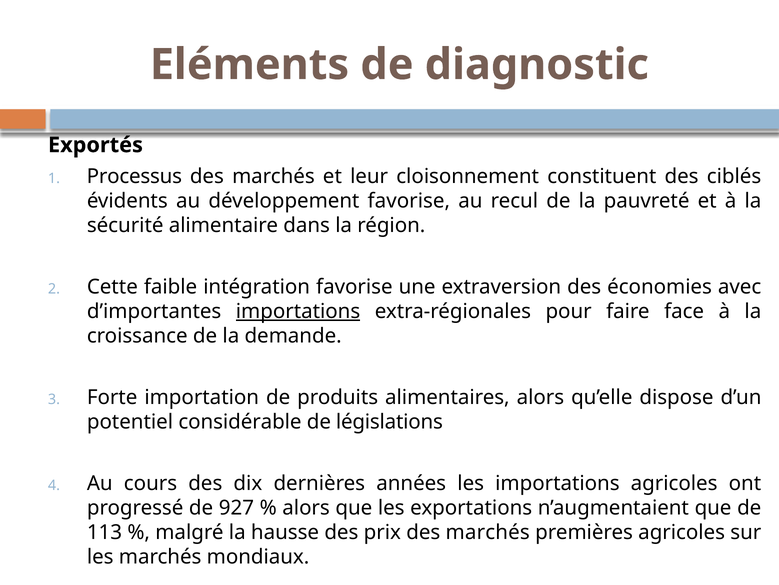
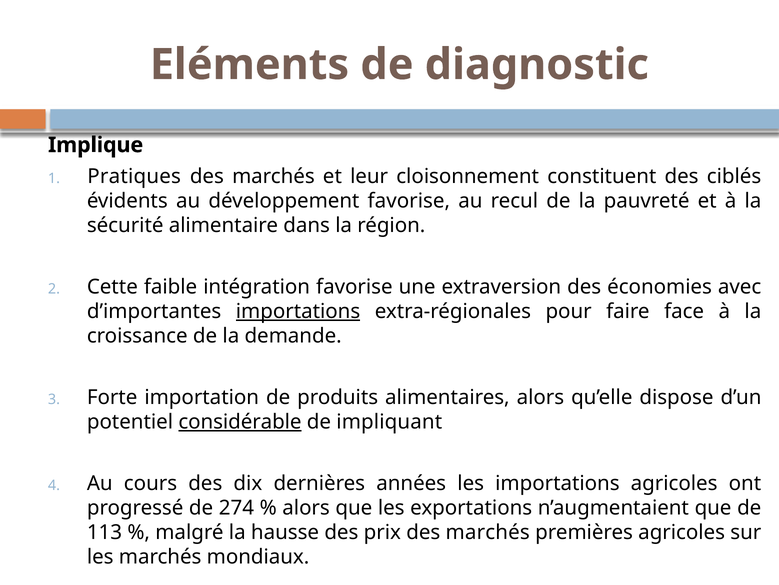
Exportés: Exportés -> Implique
Processus: Processus -> Pratiques
considérable underline: none -> present
législations: législations -> impliquant
927: 927 -> 274
